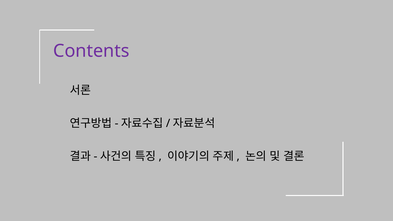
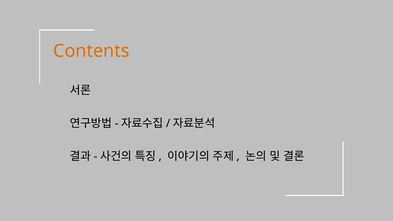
Contents colour: purple -> orange
